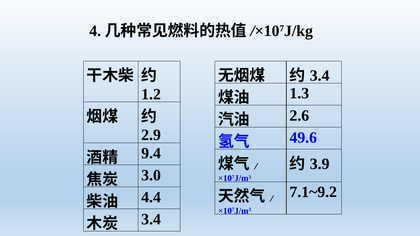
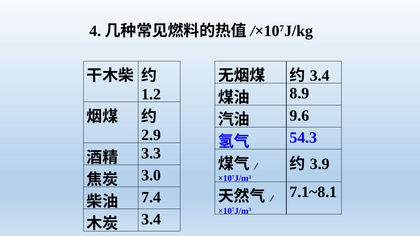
1.3: 1.3 -> 8.9
2.6: 2.6 -> 9.6
49.6: 49.6 -> 54.3
9.4: 9.4 -> 3.3
7.1~9.2: 7.1~9.2 -> 7.1~8.1
4.4: 4.4 -> 7.4
